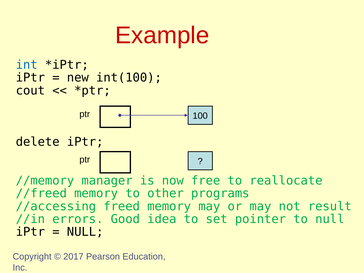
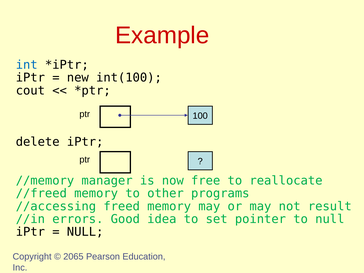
2017: 2017 -> 2065
